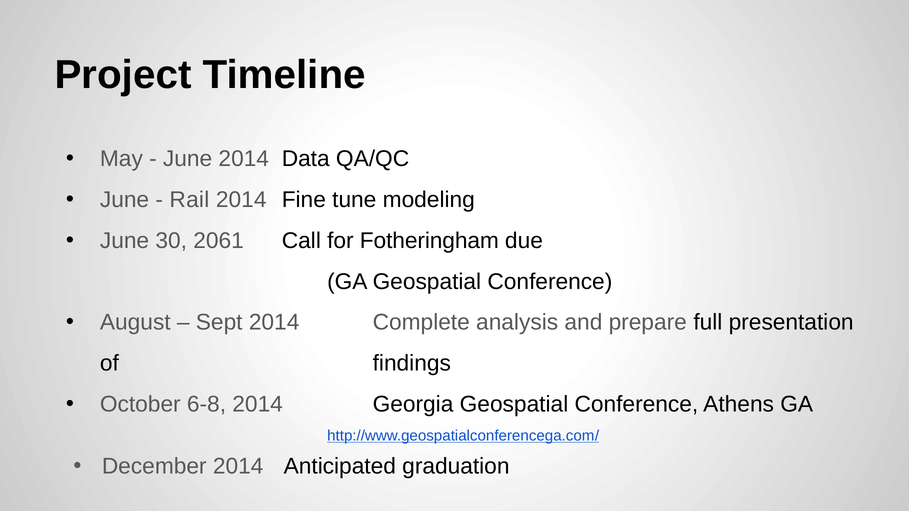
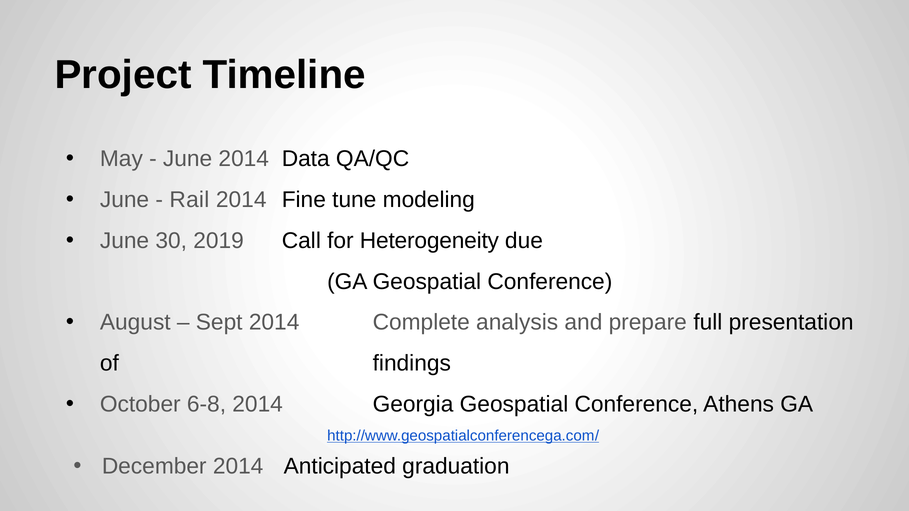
2061: 2061 -> 2019
Fotheringham: Fotheringham -> Heterogeneity
